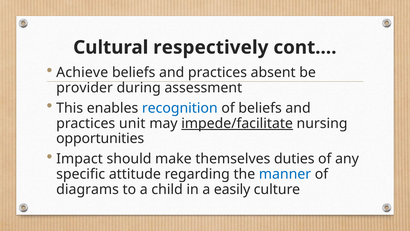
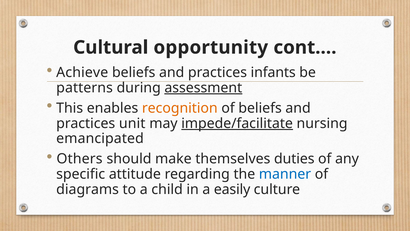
respectively: respectively -> opportunity
absent: absent -> infants
provider: provider -> patterns
assessment underline: none -> present
recognition colour: blue -> orange
opportunities: opportunities -> emancipated
Impact: Impact -> Others
